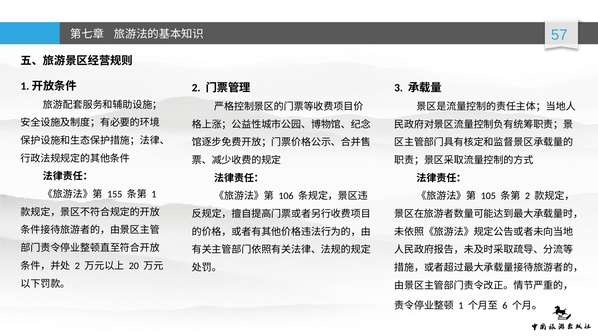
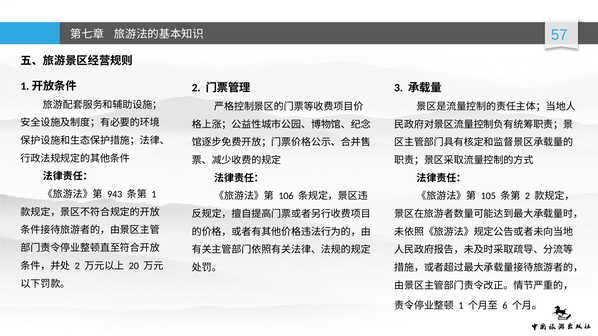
155: 155 -> 943
